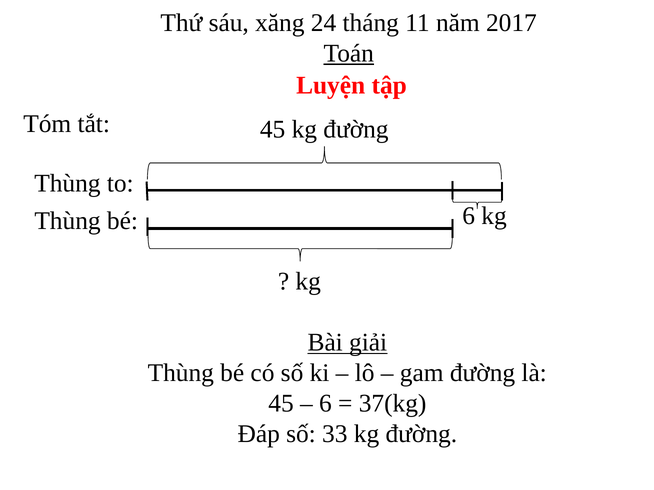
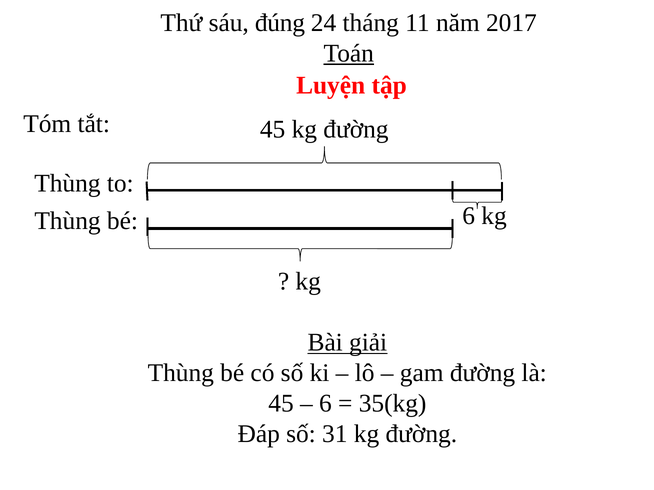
xăng: xăng -> đúng
37(kg: 37(kg -> 35(kg
33: 33 -> 31
